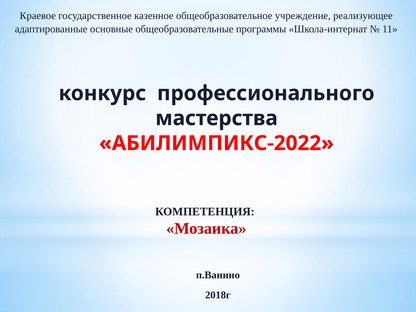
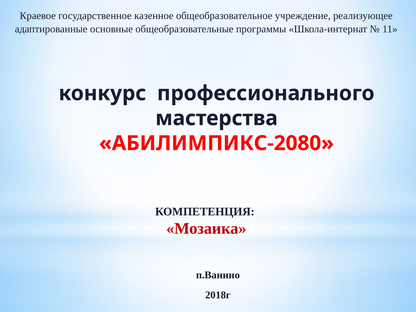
АБИЛИМПИКС-2022: АБИЛИМПИКС-2022 -> АБИЛИМПИКС-2080
